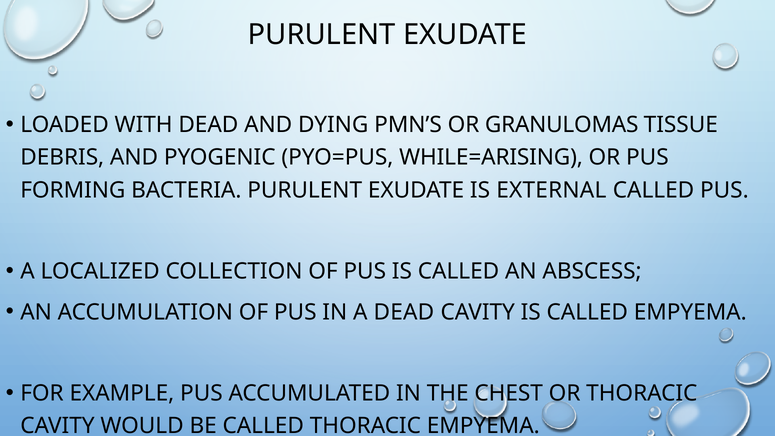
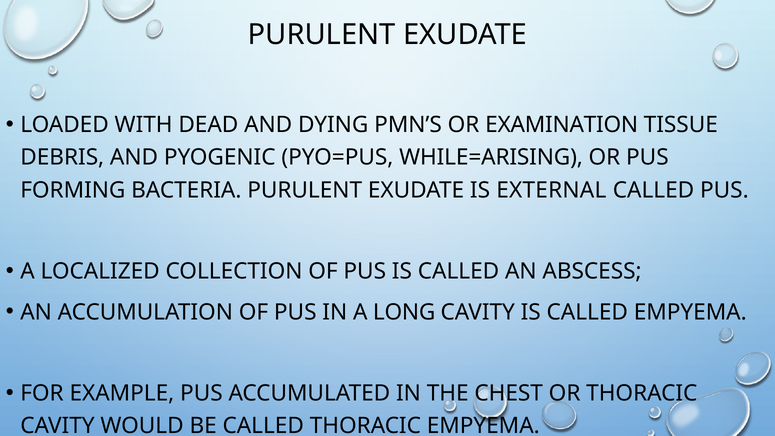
GRANULOMAS: GRANULOMAS -> EXAMINATION
A DEAD: DEAD -> LONG
